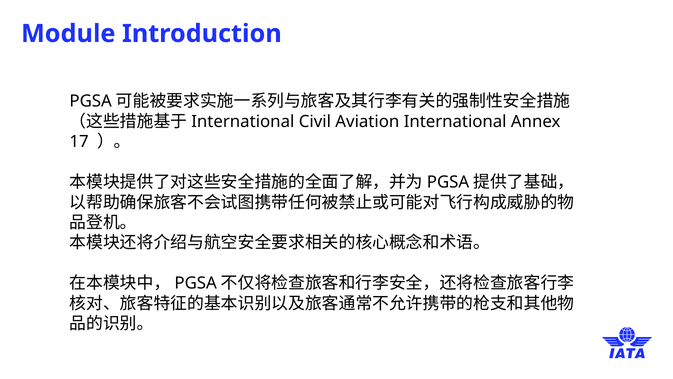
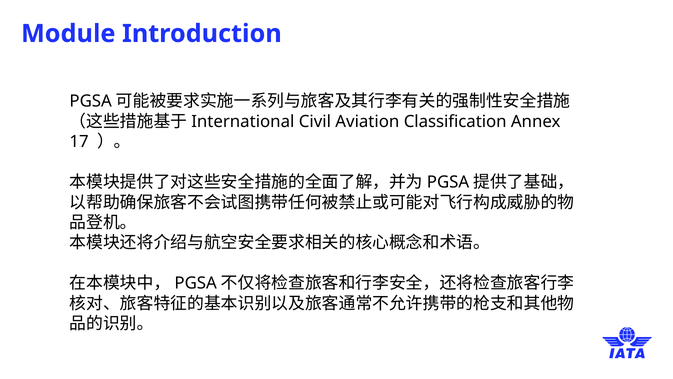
Aviation International: International -> Classification
